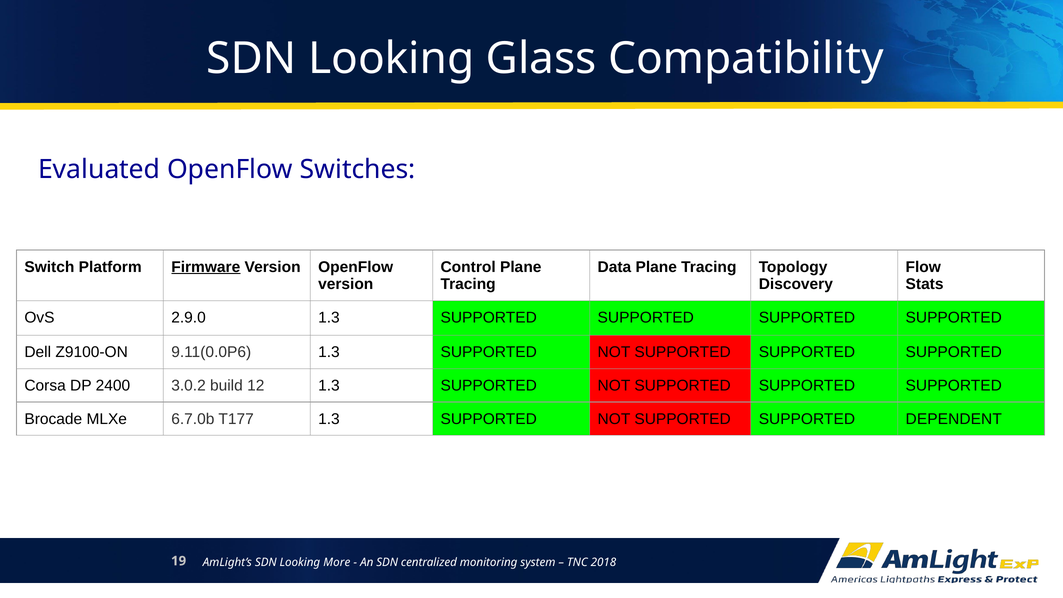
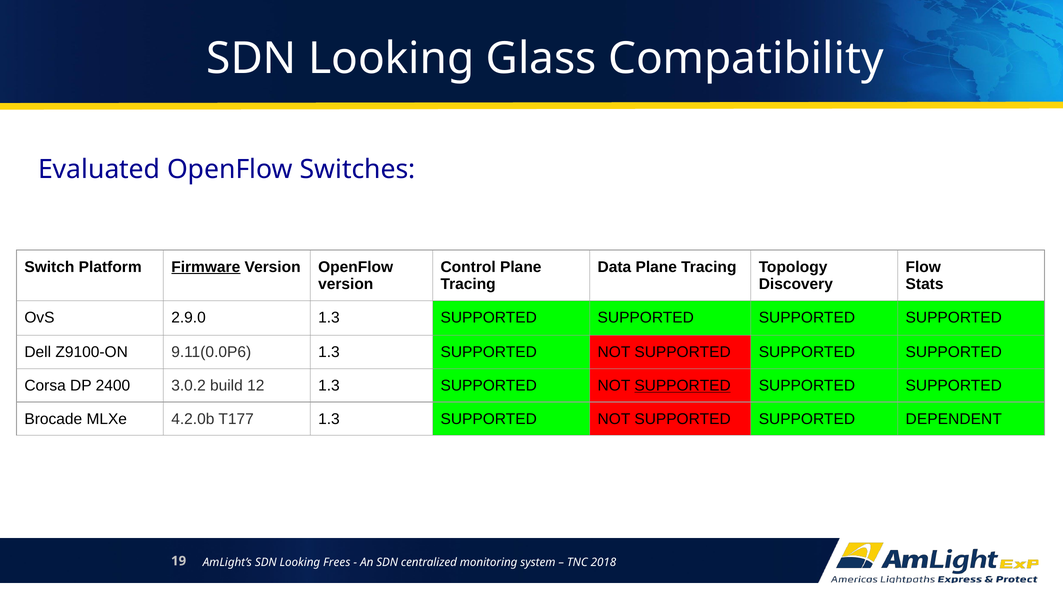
SUPPORTED at (683, 386) underline: none -> present
6.7.0b: 6.7.0b -> 4.2.0b
More: More -> Frees
